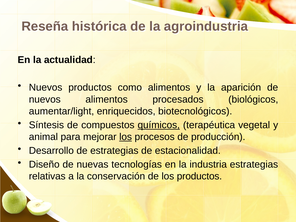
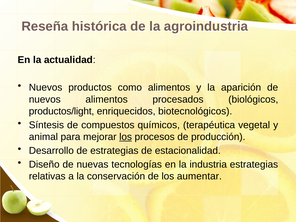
aumentar/light: aumentar/light -> productos/light
químicos underline: present -> none
los productos: productos -> aumentar
